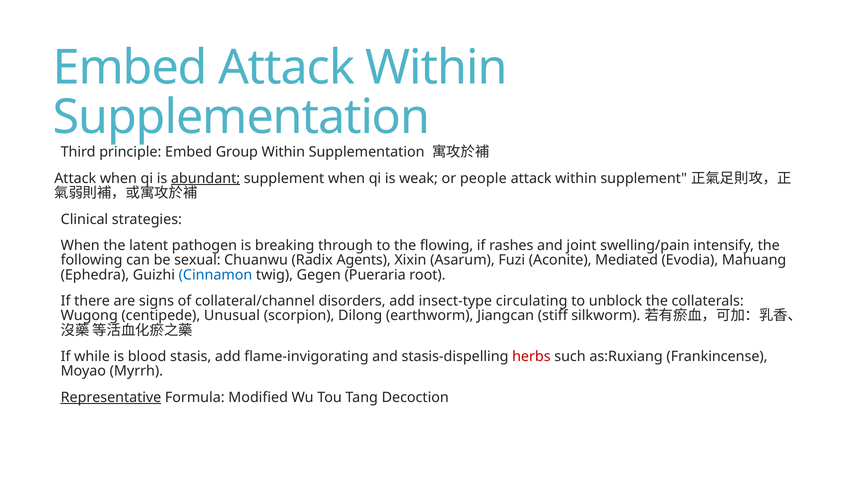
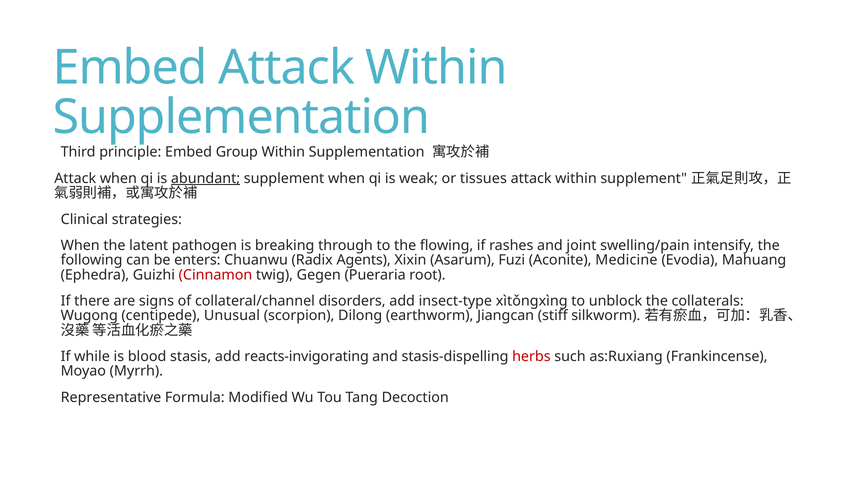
people: people -> tissues
sexual: sexual -> enters
Mediated: Mediated -> Medicine
Cinnamon colour: blue -> red
circulating: circulating -> xìtǒngxìng
flame-invigorating: flame-invigorating -> reacts-invigorating
Representative underline: present -> none
